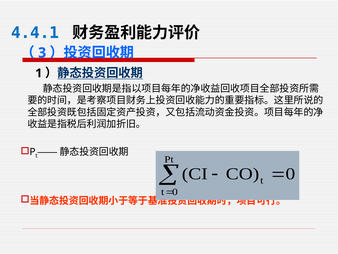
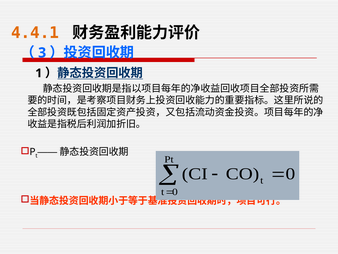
4.4.1 colour: blue -> orange
